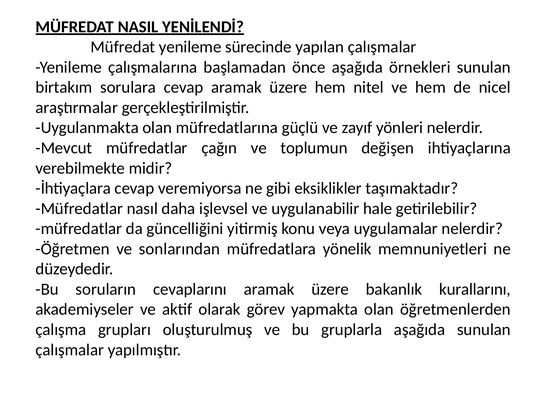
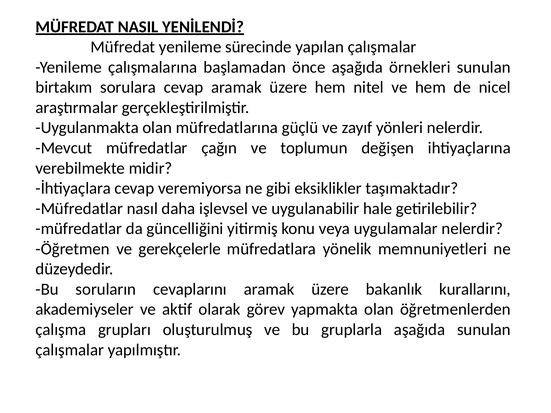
sonlarından: sonlarından -> gerekçelerle
